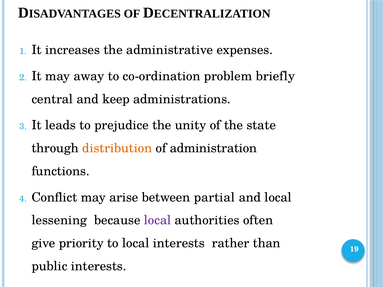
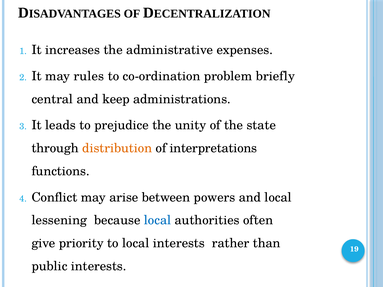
away: away -> rules
administration: administration -> interpretations
partial: partial -> powers
local at (158, 220) colour: purple -> blue
